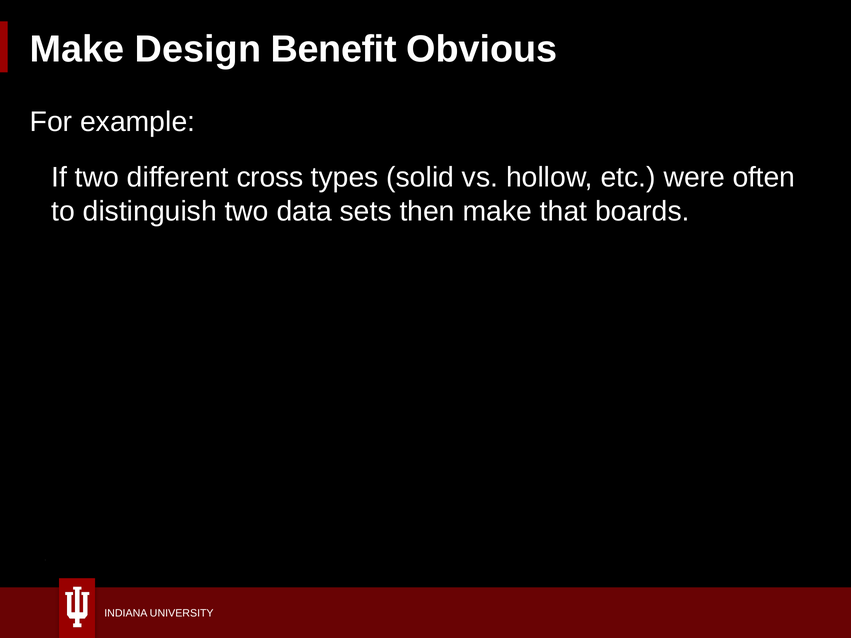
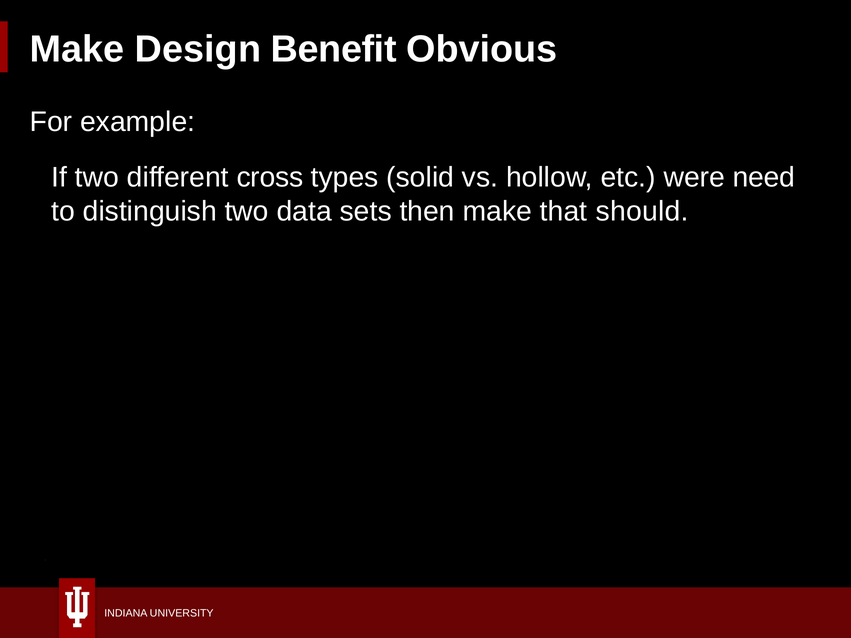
often: often -> need
boards: boards -> should
